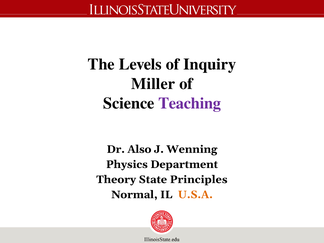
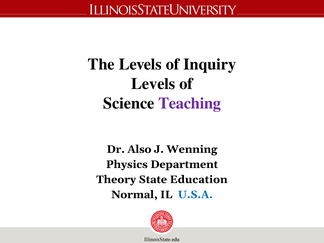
Miller at (153, 84): Miller -> Levels
Principles: Principles -> Education
U.S.A colour: orange -> blue
